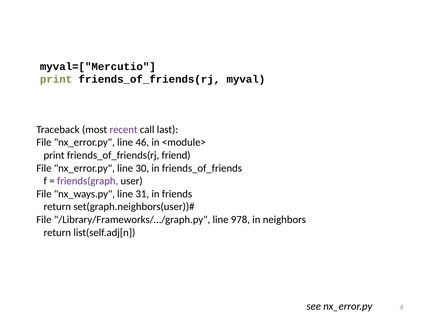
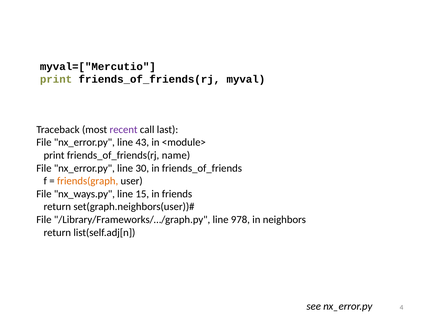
46: 46 -> 43
friend: friend -> name
friends(graph colour: purple -> orange
31: 31 -> 15
